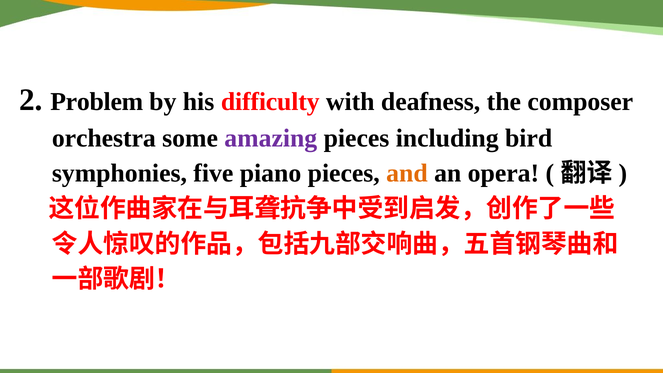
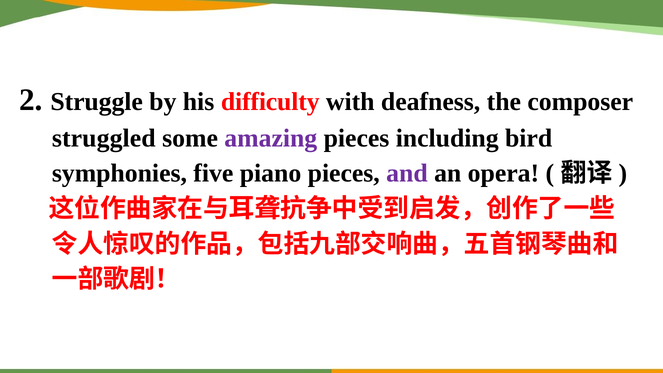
Problem: Problem -> Struggle
orchestra: orchestra -> struggled
and colour: orange -> purple
